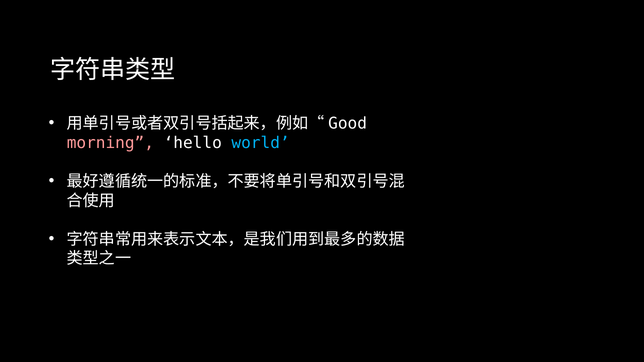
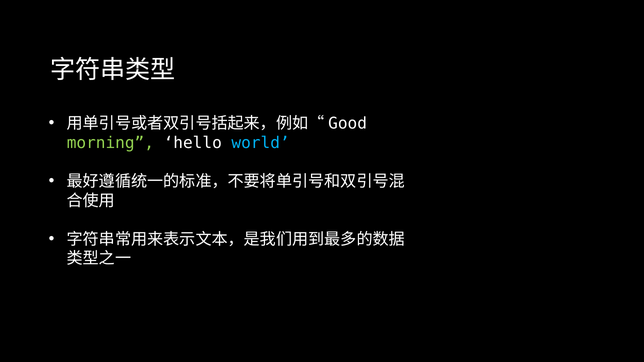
morning colour: pink -> light green
